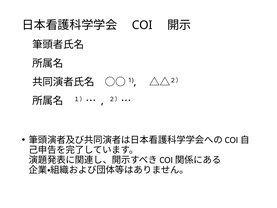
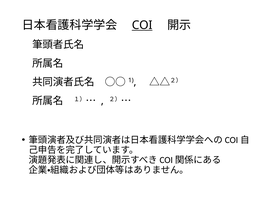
COI underline: none -> present
